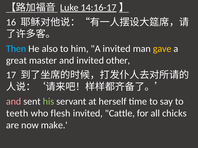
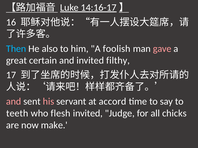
A invited: invited -> foolish
gave colour: yellow -> pink
master: master -> certain
other: other -> filthy
his colour: light green -> pink
herself: herself -> accord
Cattle: Cattle -> Judge
